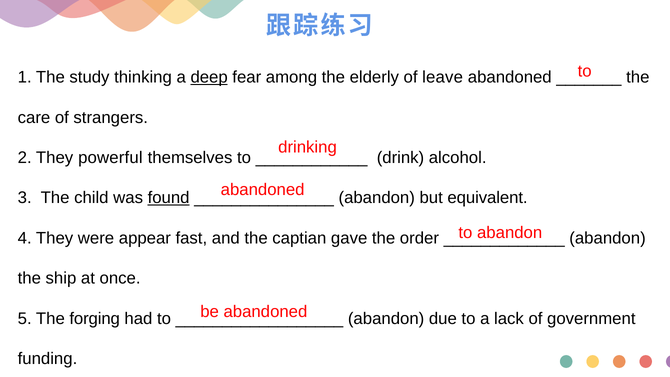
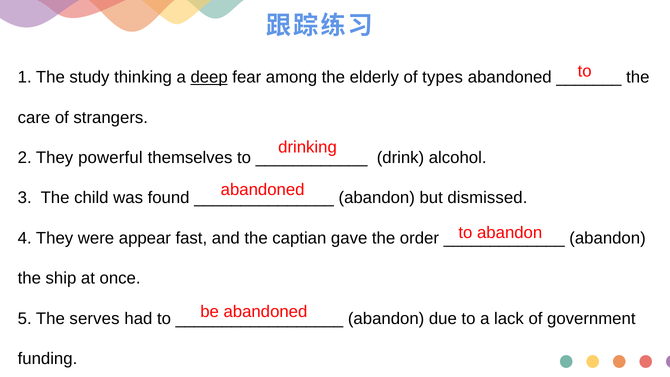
leave: leave -> types
found underline: present -> none
equivalent: equivalent -> dismissed
forging: forging -> serves
